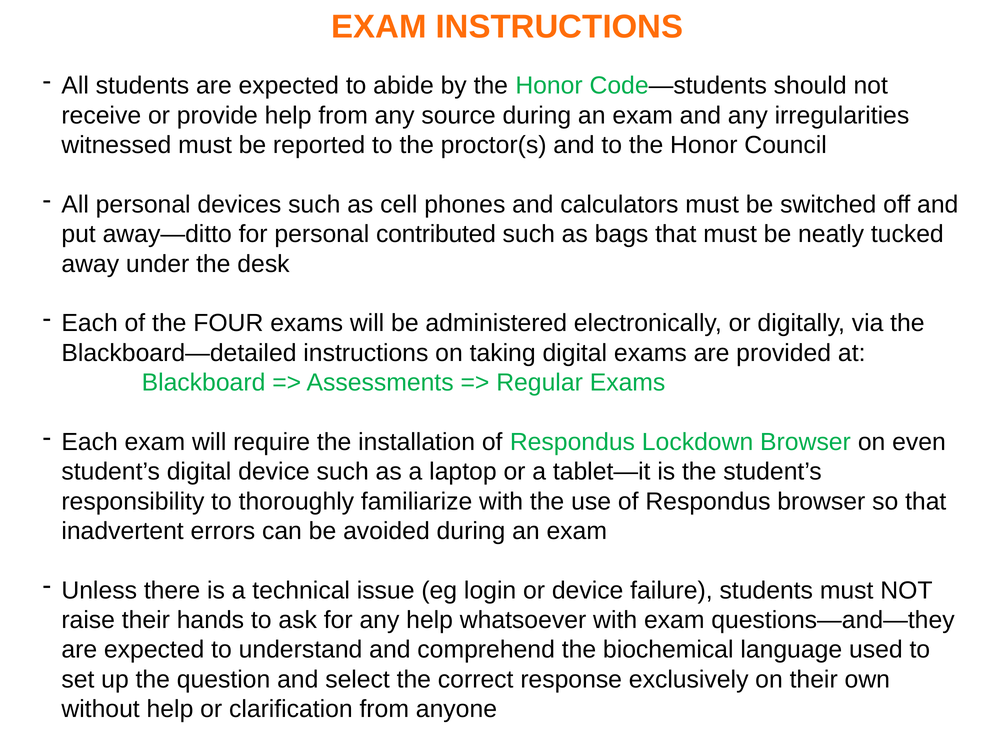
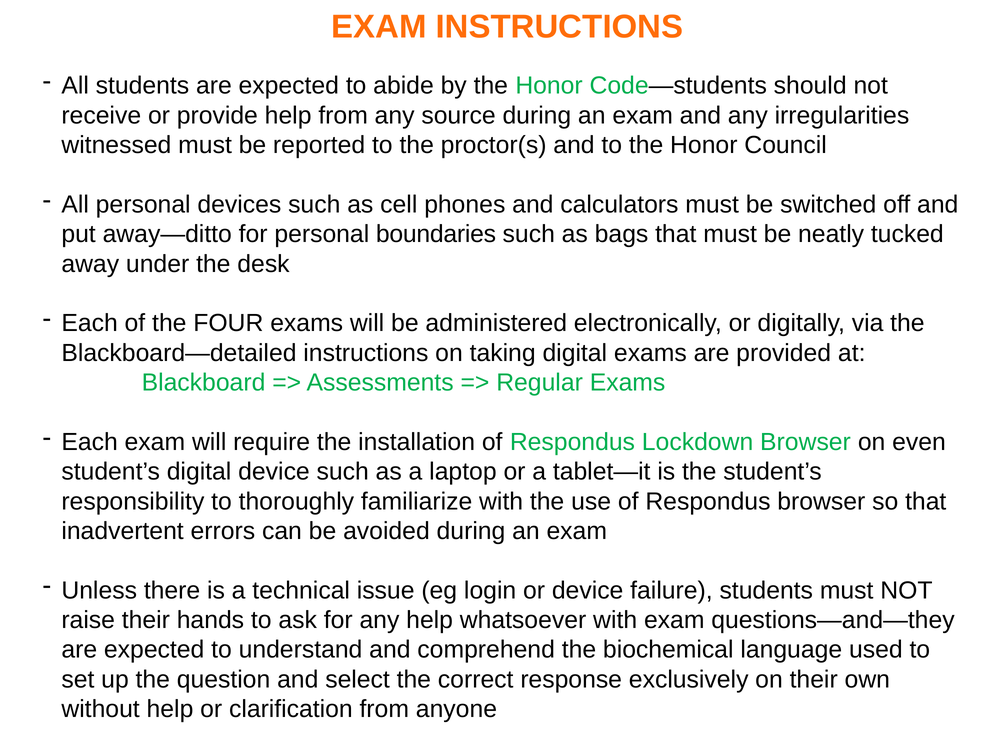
contributed: contributed -> boundaries
